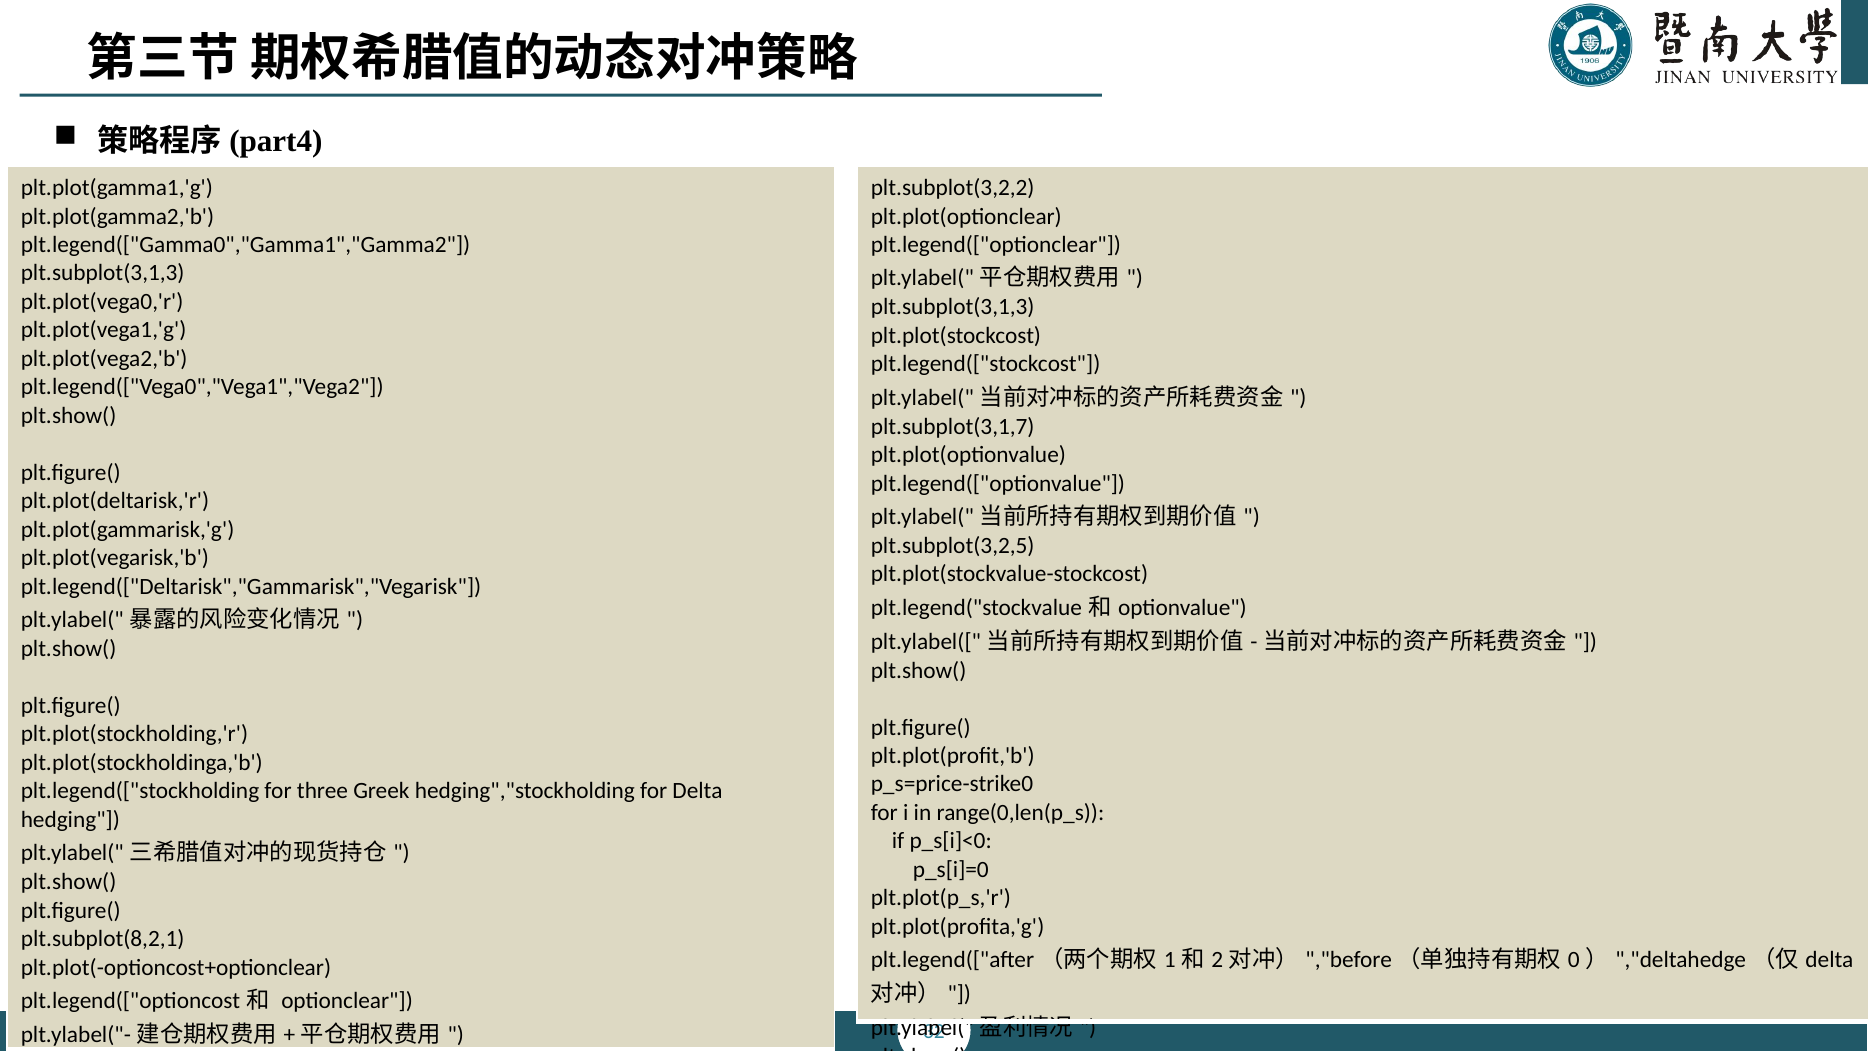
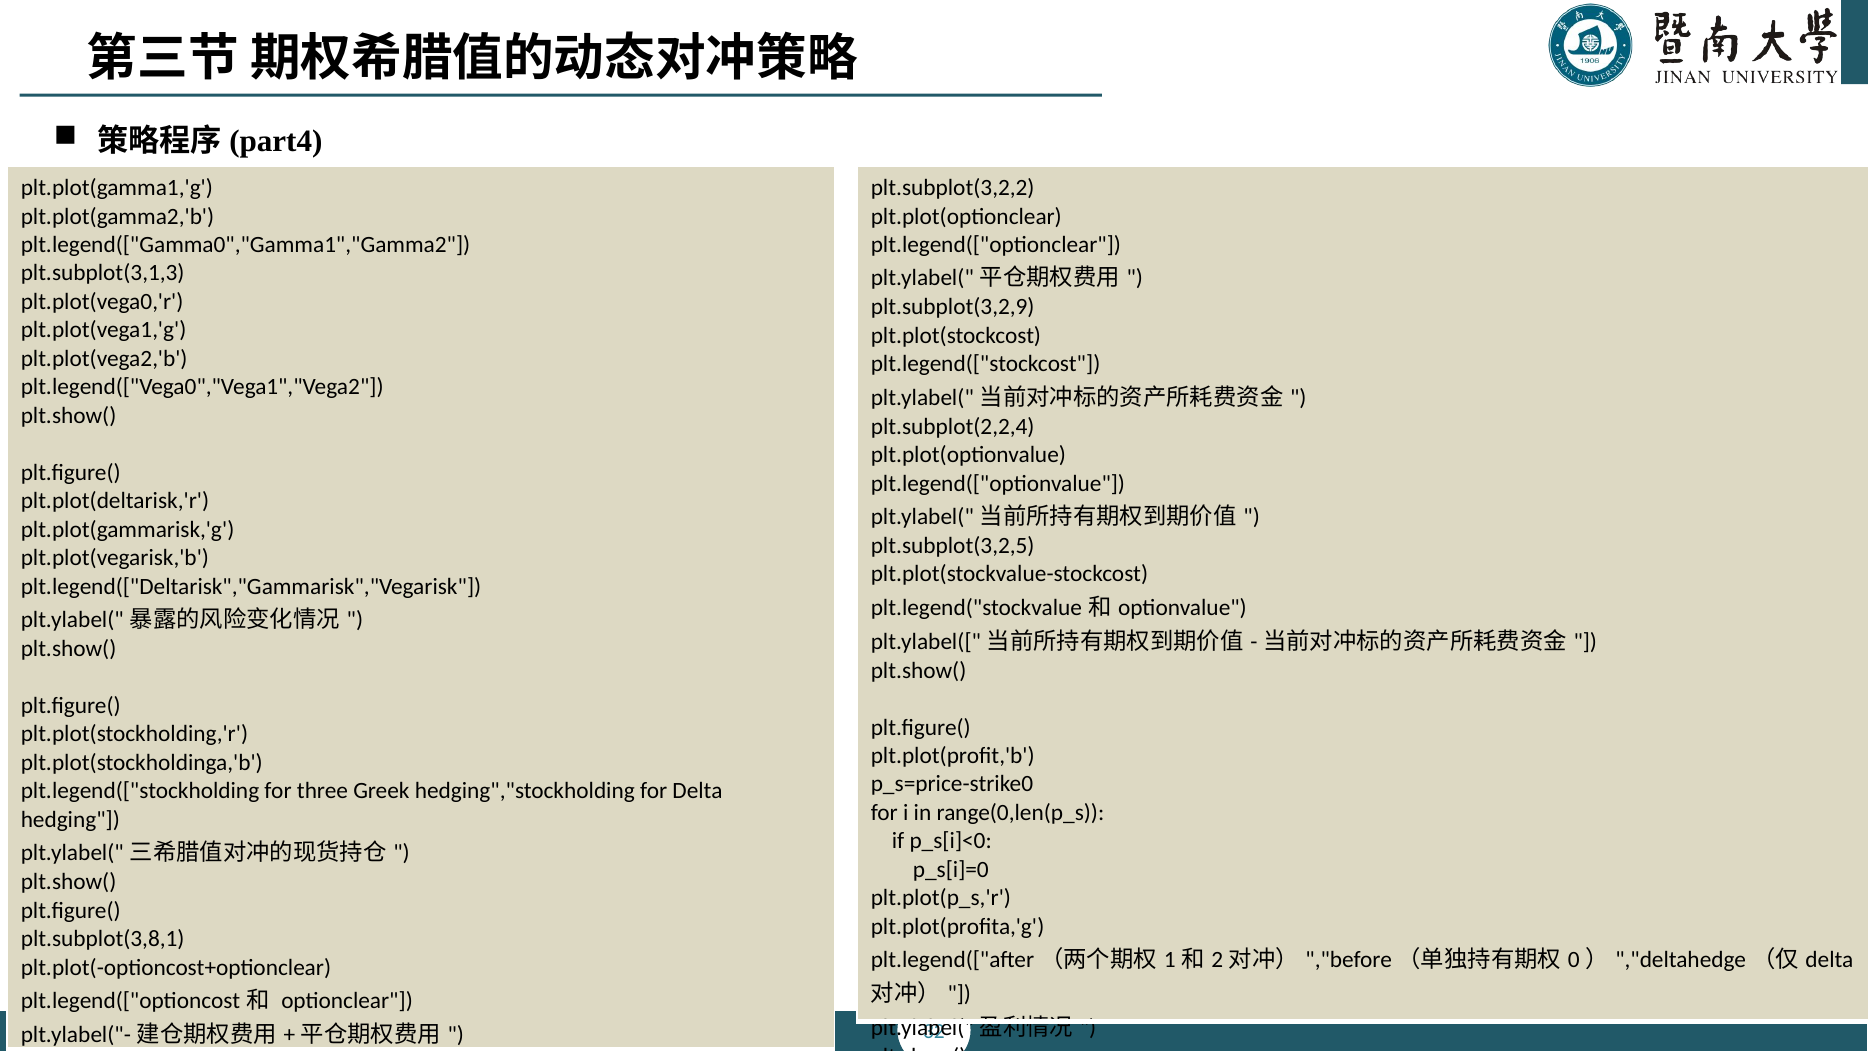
plt.subplot(3,1,3 at (953, 307): plt.subplot(3,1,3 -> plt.subplot(3,2,9
plt.subplot(3,1,7: plt.subplot(3,1,7 -> plt.subplot(2,2,4
plt.subplot(8,2,1: plt.subplot(8,2,1 -> plt.subplot(3,8,1
